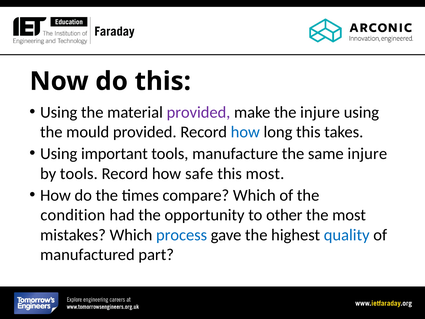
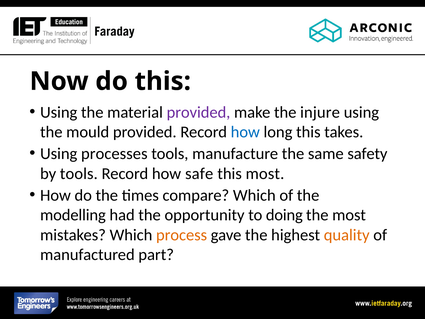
important: important -> processes
same injure: injure -> safety
condition: condition -> modelling
other: other -> doing
process colour: blue -> orange
quality colour: blue -> orange
